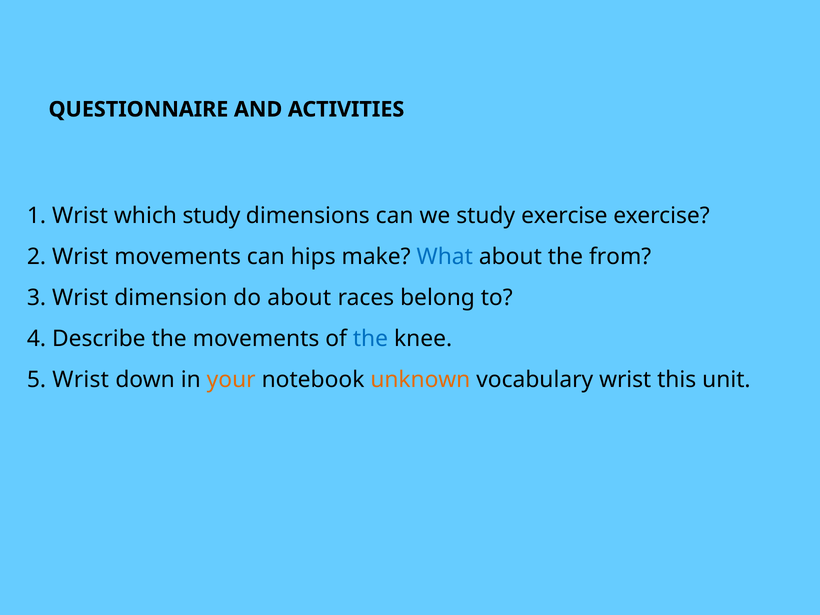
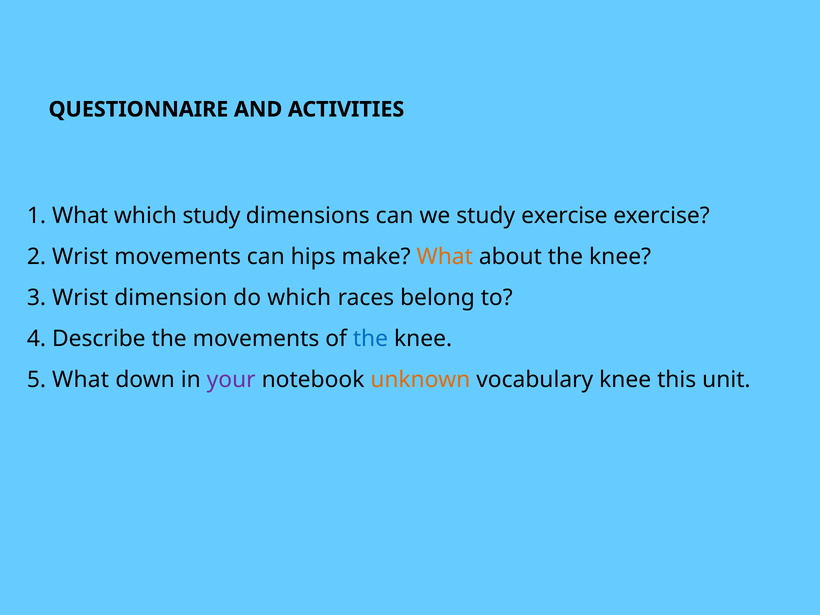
1 Wrist: Wrist -> What
What at (445, 257) colour: blue -> orange
about the from: from -> knee
do about: about -> which
5 Wrist: Wrist -> What
your colour: orange -> purple
vocabulary wrist: wrist -> knee
